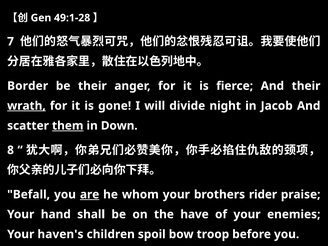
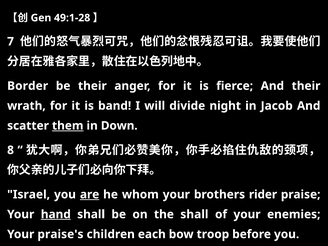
wrath underline: present -> none
gone: gone -> band
Befall: Befall -> Israel
hand underline: none -> present
the have: have -> shall
haven's: haven's -> praise's
spoil: spoil -> each
